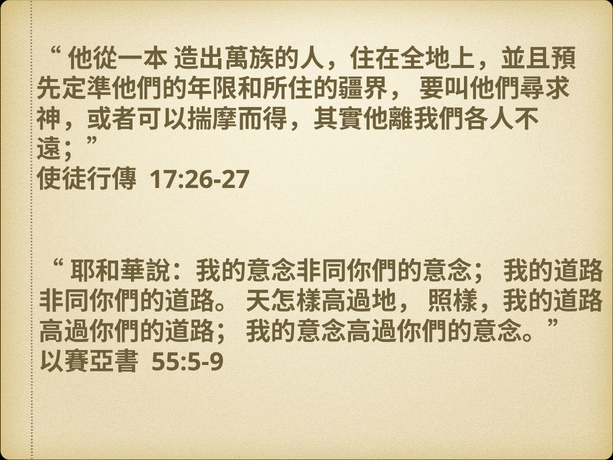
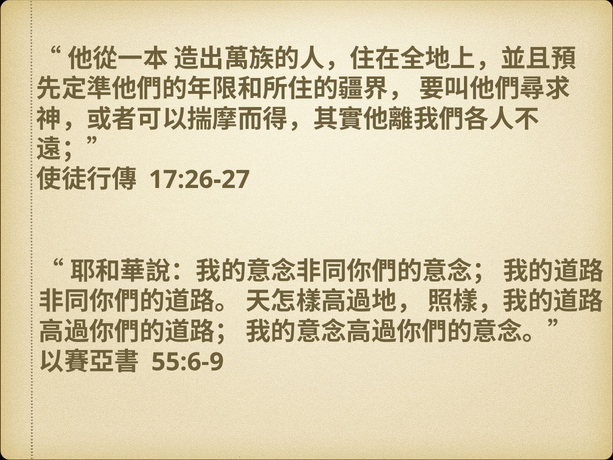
55:5-9: 55:5-9 -> 55:6-9
